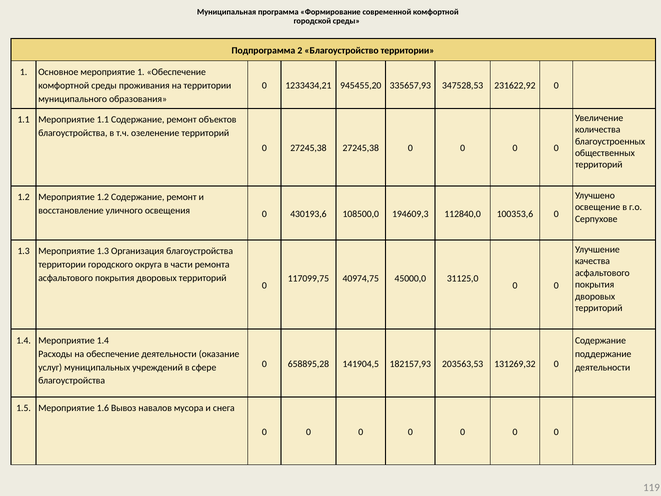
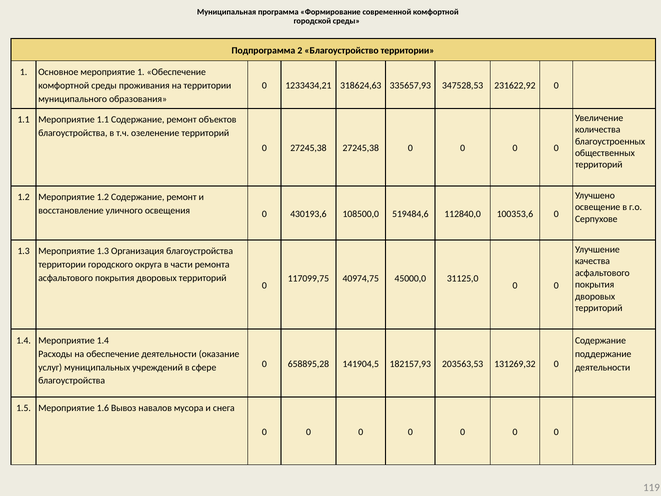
945455,20: 945455,20 -> 318624,63
194609,3: 194609,3 -> 519484,6
